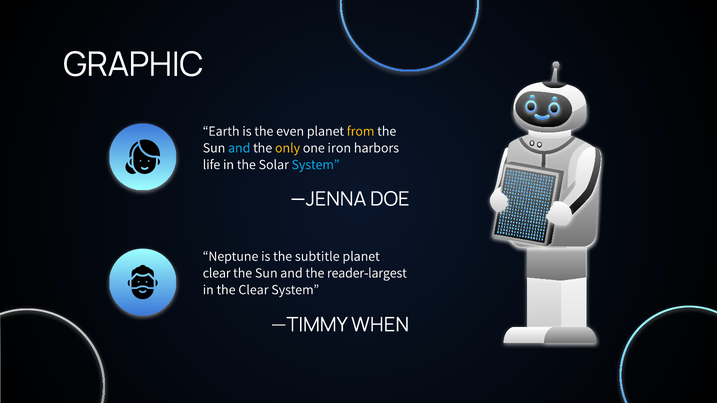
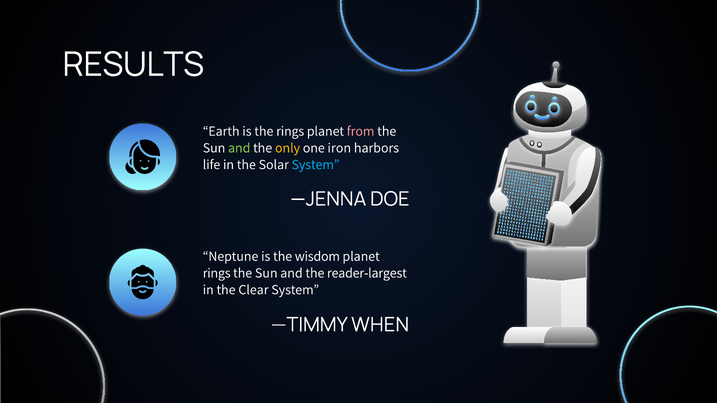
GRAPHIC: GRAPHIC -> RESULTS
the even: even -> rings
from colour: yellow -> pink
and at (239, 148) colour: light blue -> light green
subtitle: subtitle -> wisdom
clear at (217, 273): clear -> rings
